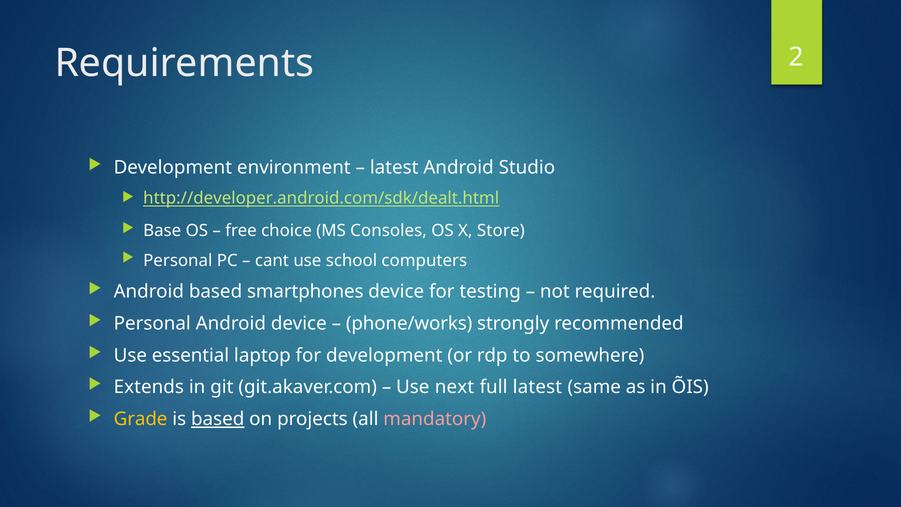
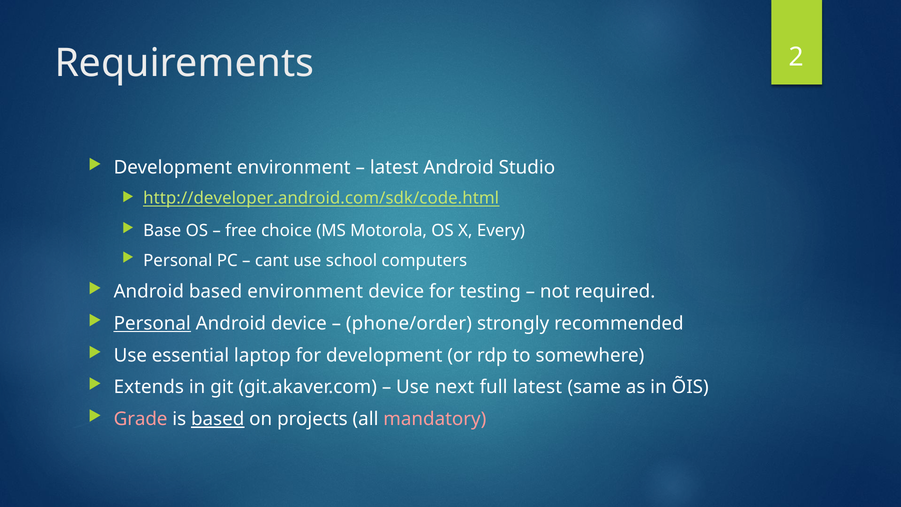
http://developer.android.com/sdk/dealt.html: http://developer.android.com/sdk/dealt.html -> http://developer.android.com/sdk/code.html
Consoles: Consoles -> Motorola
Store: Store -> Every
based smartphones: smartphones -> environment
Personal at (152, 323) underline: none -> present
phone/works: phone/works -> phone/order
Grade colour: yellow -> pink
